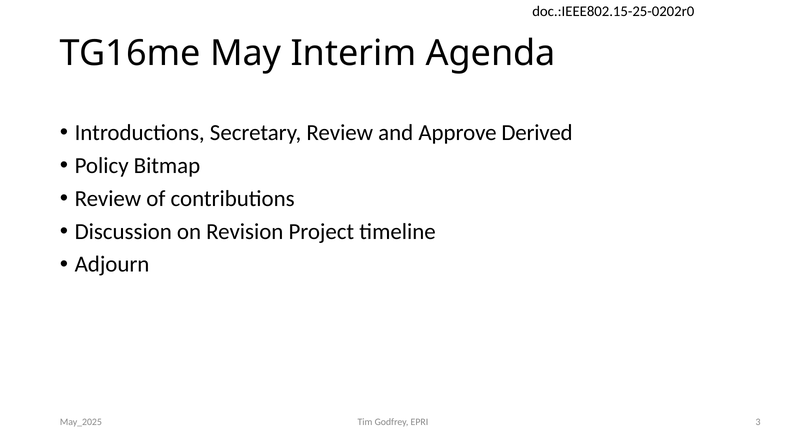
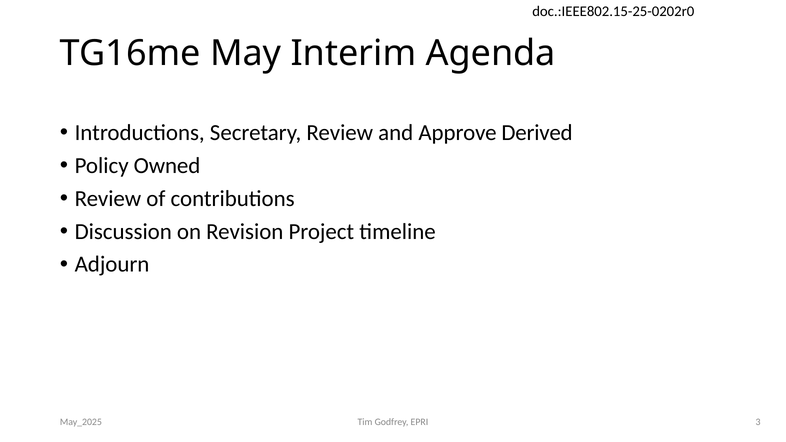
Bitmap: Bitmap -> Owned
